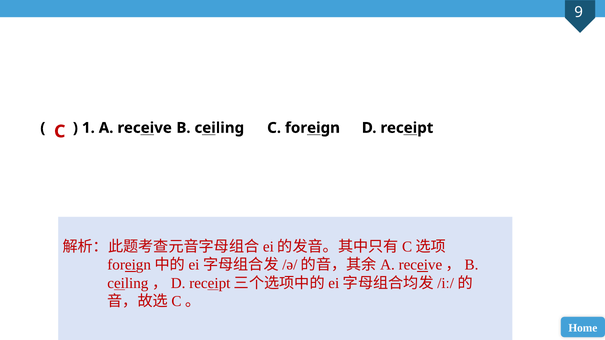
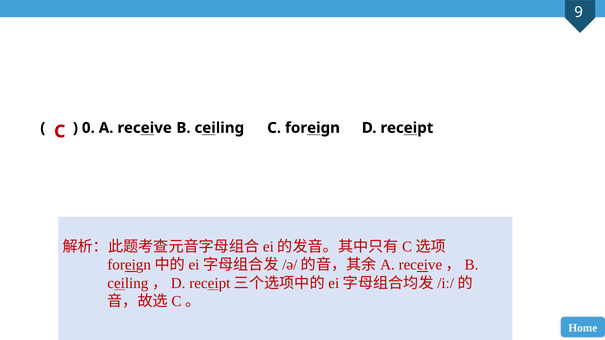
1: 1 -> 0
